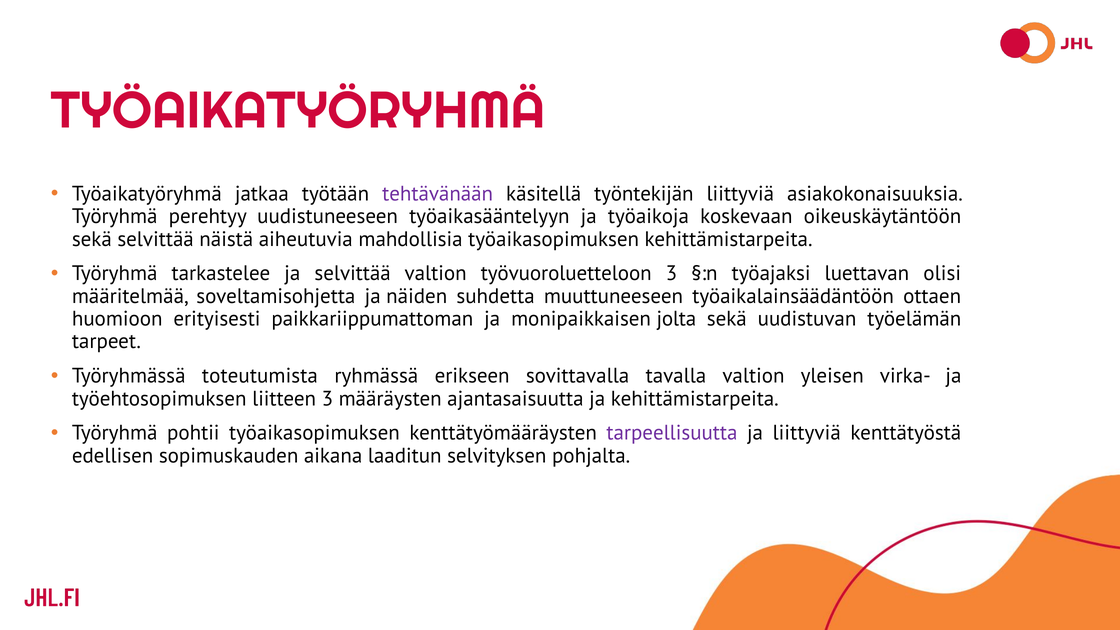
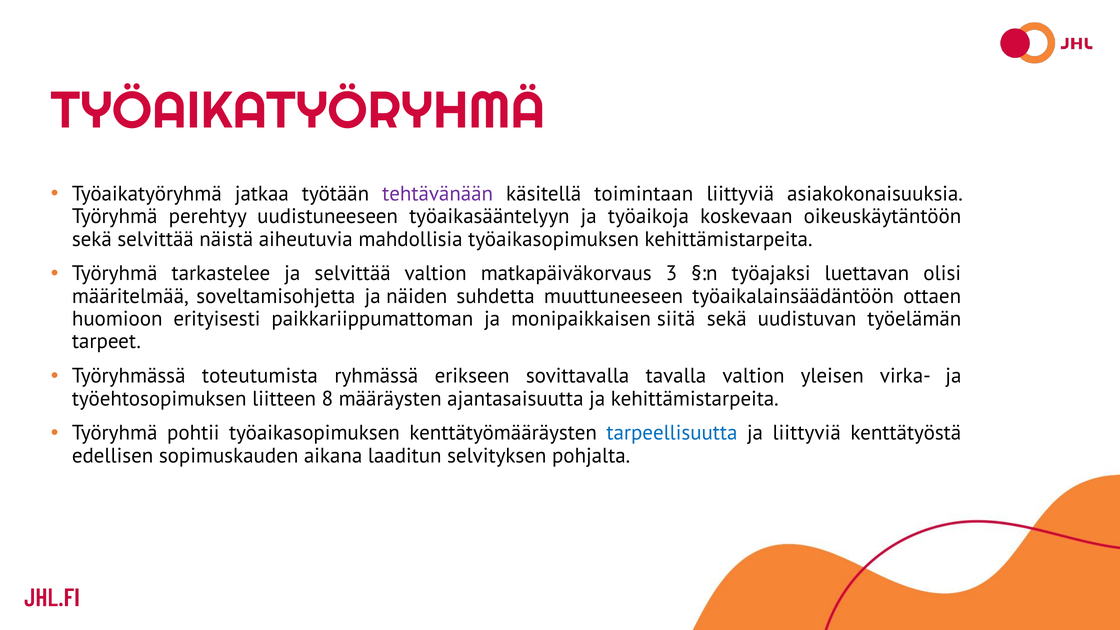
työntekijän: työntekijän -> toimintaan
työvuoroluetteloon: työvuoroluetteloon -> matkapäiväkorvaus
jolta: jolta -> siitä
liitteen 3: 3 -> 8
tarpeellisuutta colour: purple -> blue
